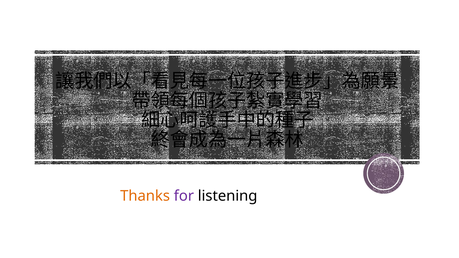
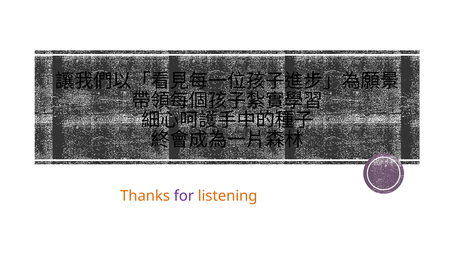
listening colour: black -> orange
